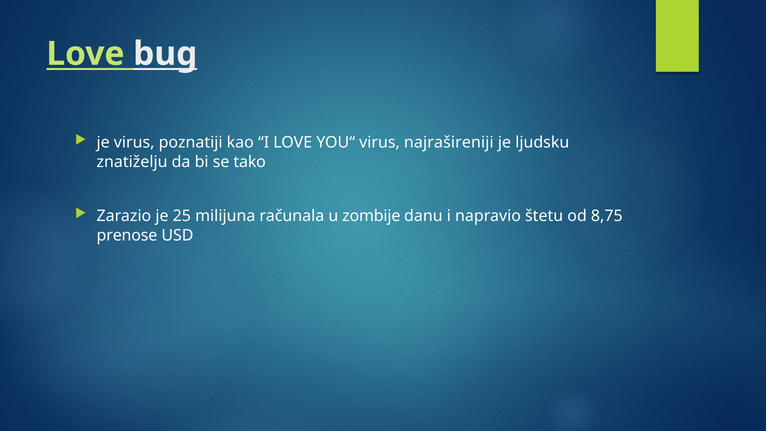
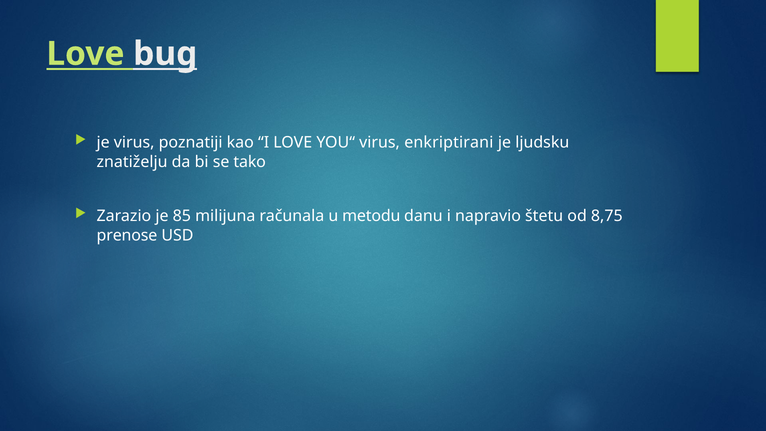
najrašireniji: najrašireniji -> enkriptirani
25: 25 -> 85
zombije: zombije -> metodu
